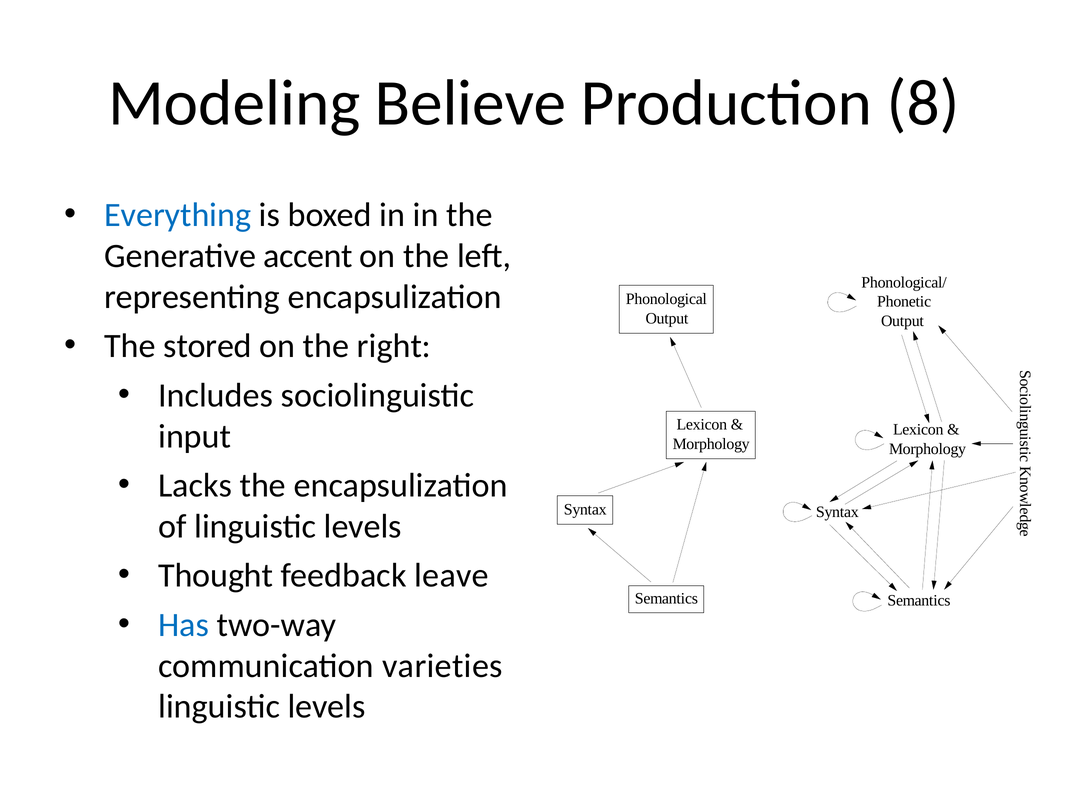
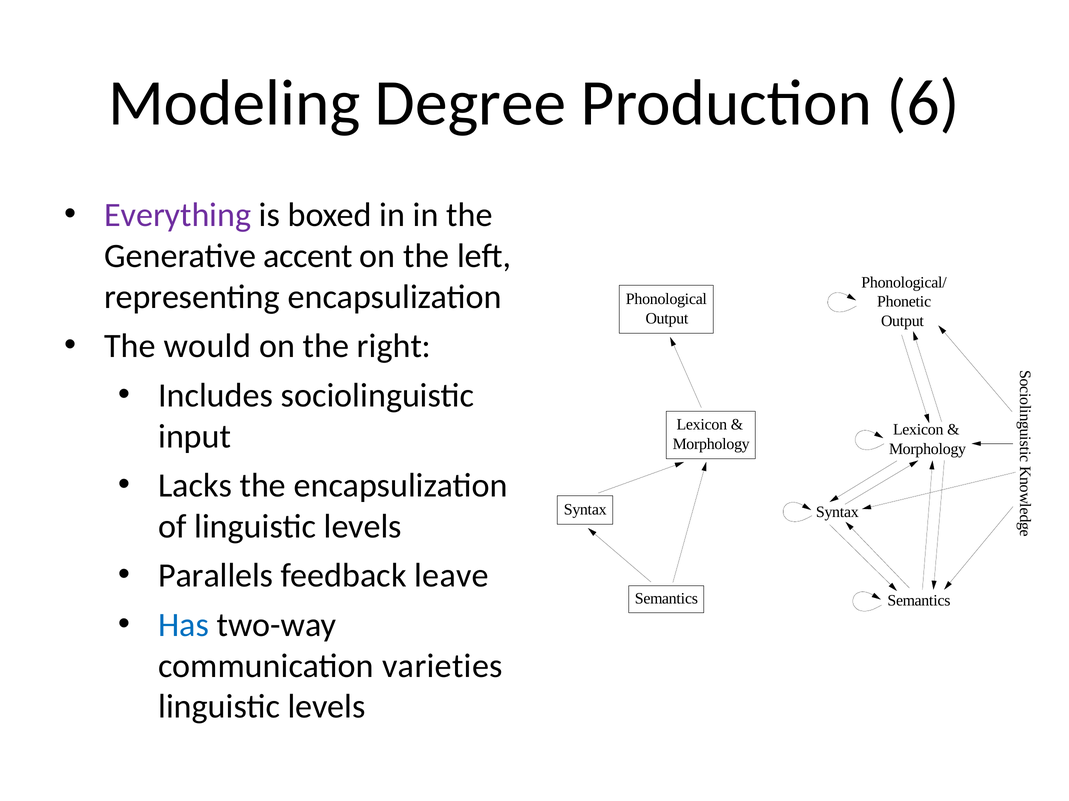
Believe: Believe -> Degree
8: 8 -> 6
Everything colour: blue -> purple
stored: stored -> would
Thought: Thought -> Parallels
